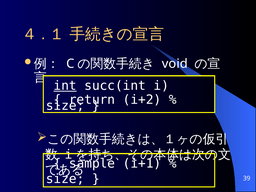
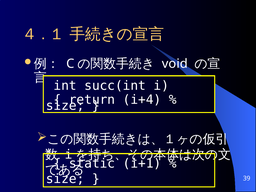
int underline: present -> none
i+2: i+2 -> i+4
sample: sample -> static
